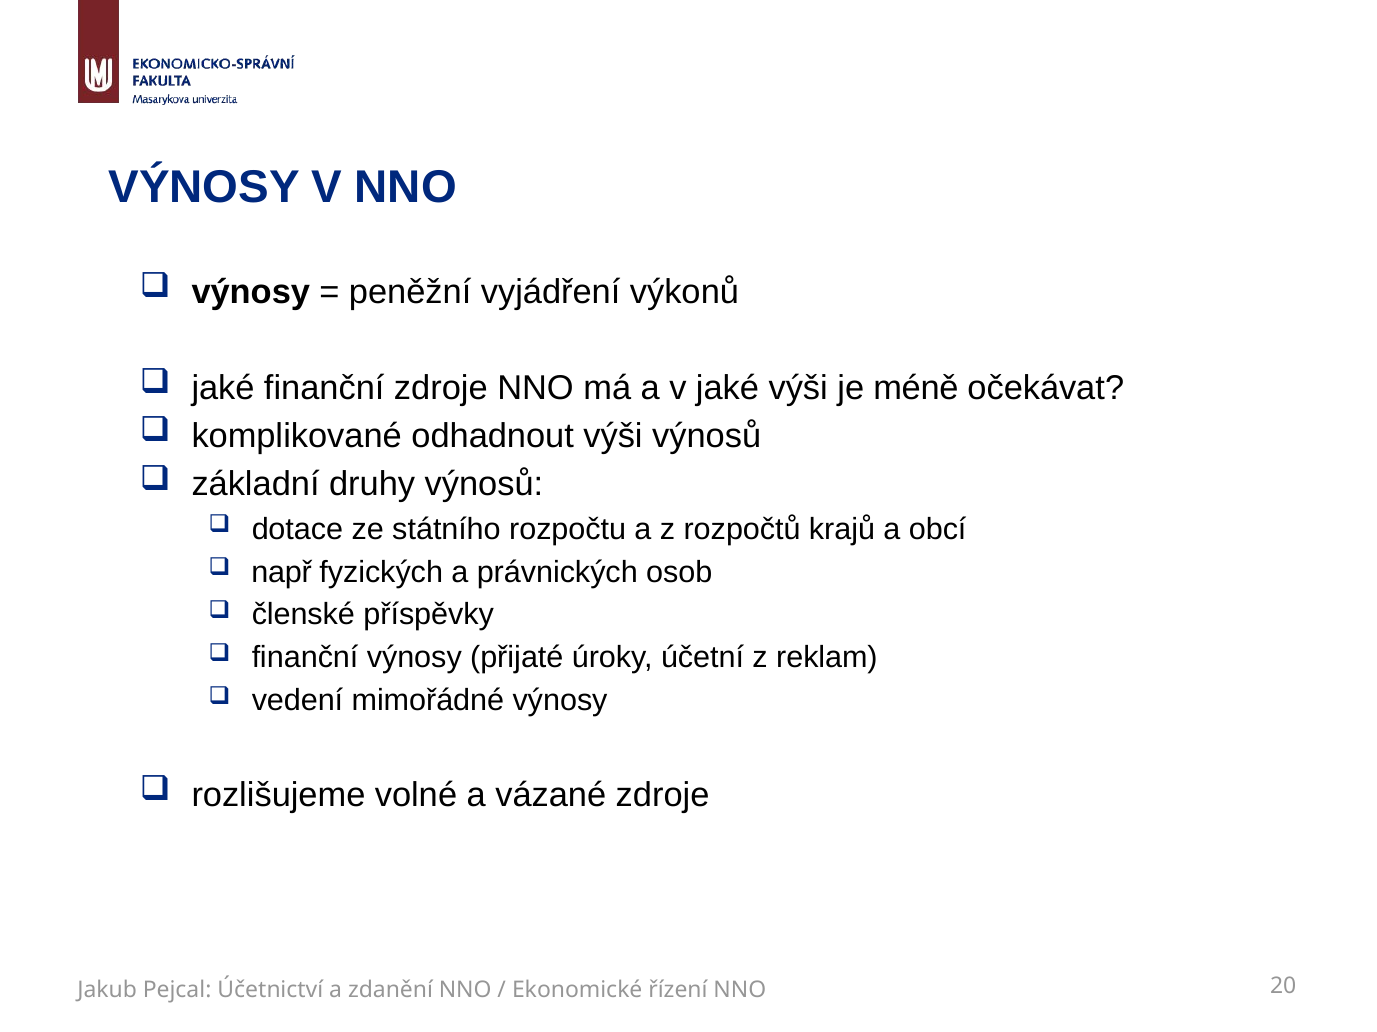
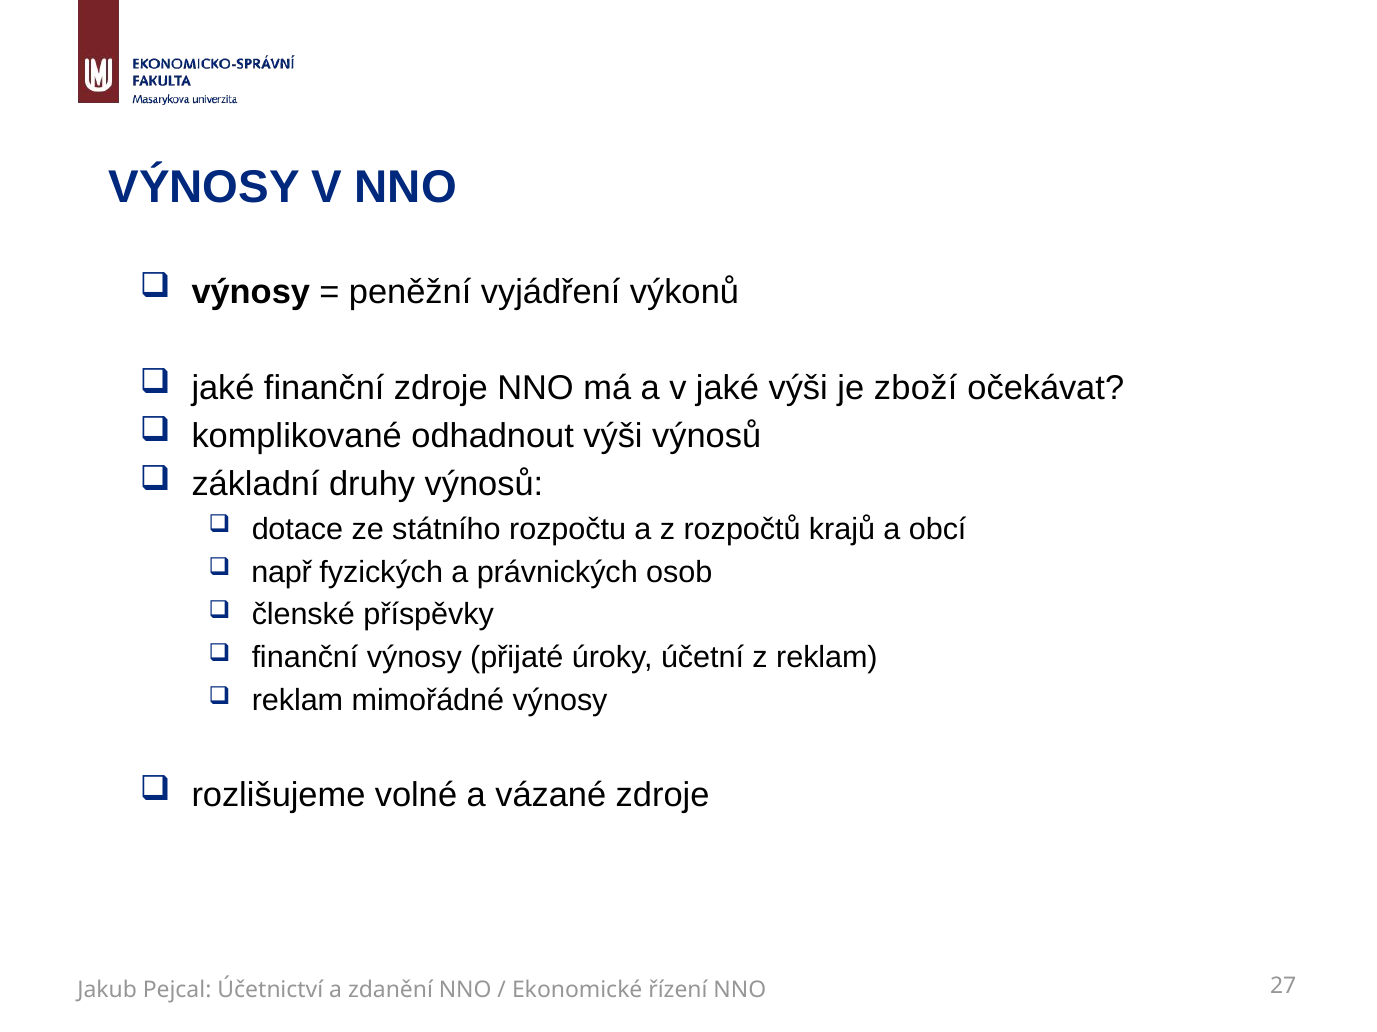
méně: méně -> zboží
vedení at (297, 701): vedení -> reklam
20: 20 -> 27
